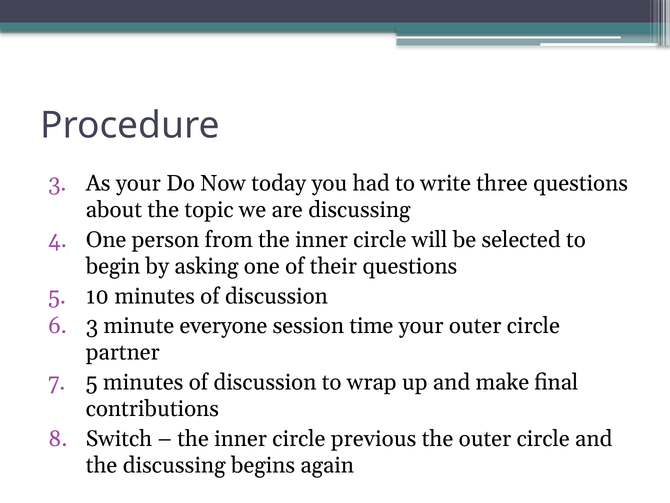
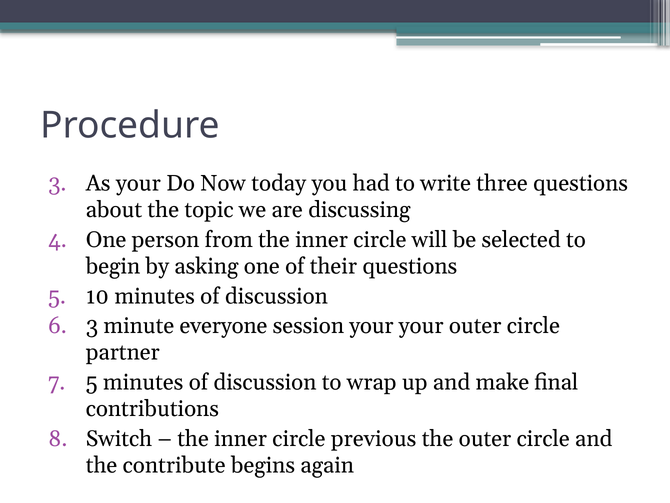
session time: time -> your
the discussing: discussing -> contribute
